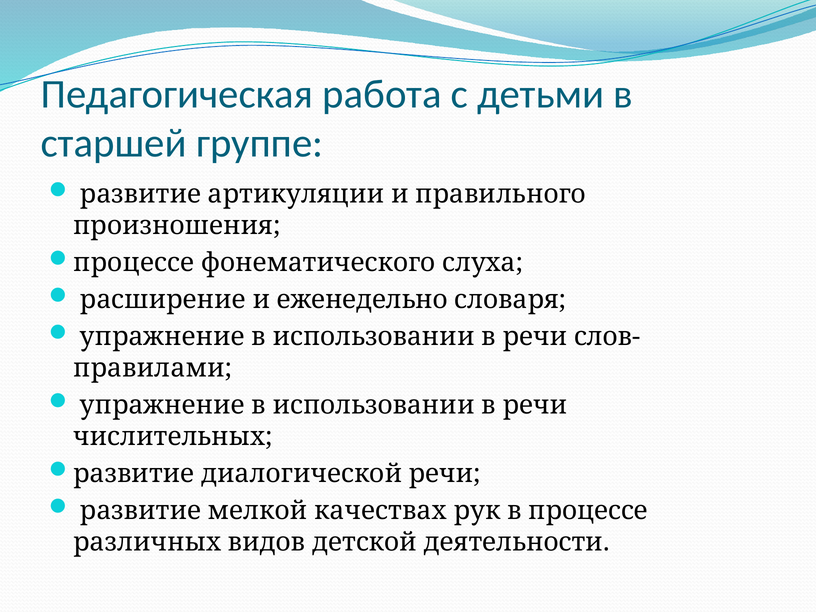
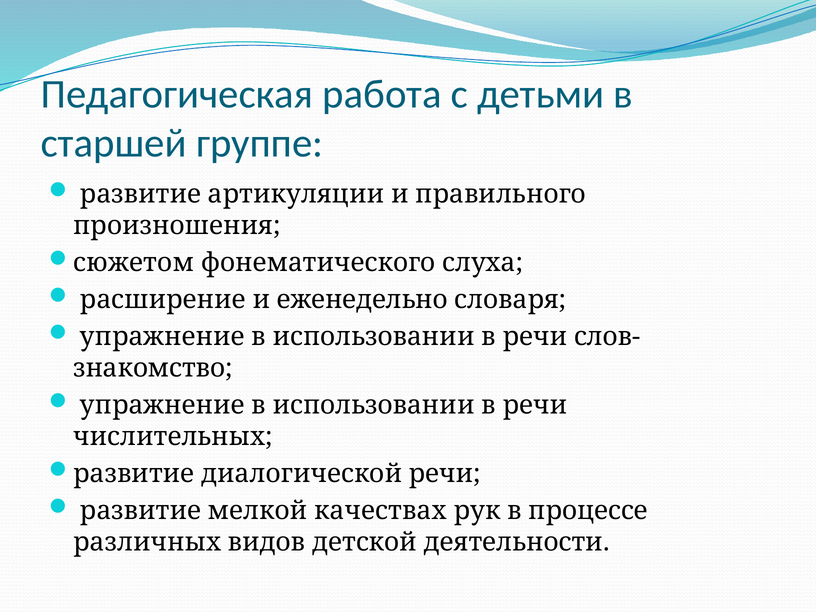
процессе at (134, 263): процессе -> сюжетом
правилами: правилами -> знакомство
